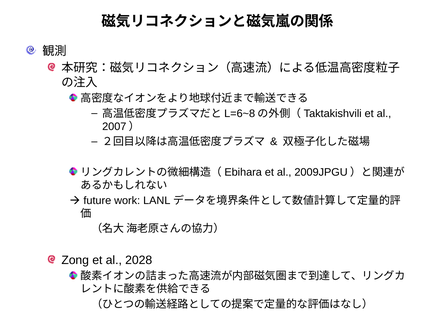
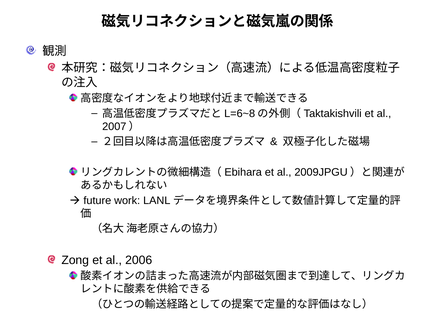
2028: 2028 -> 2006
